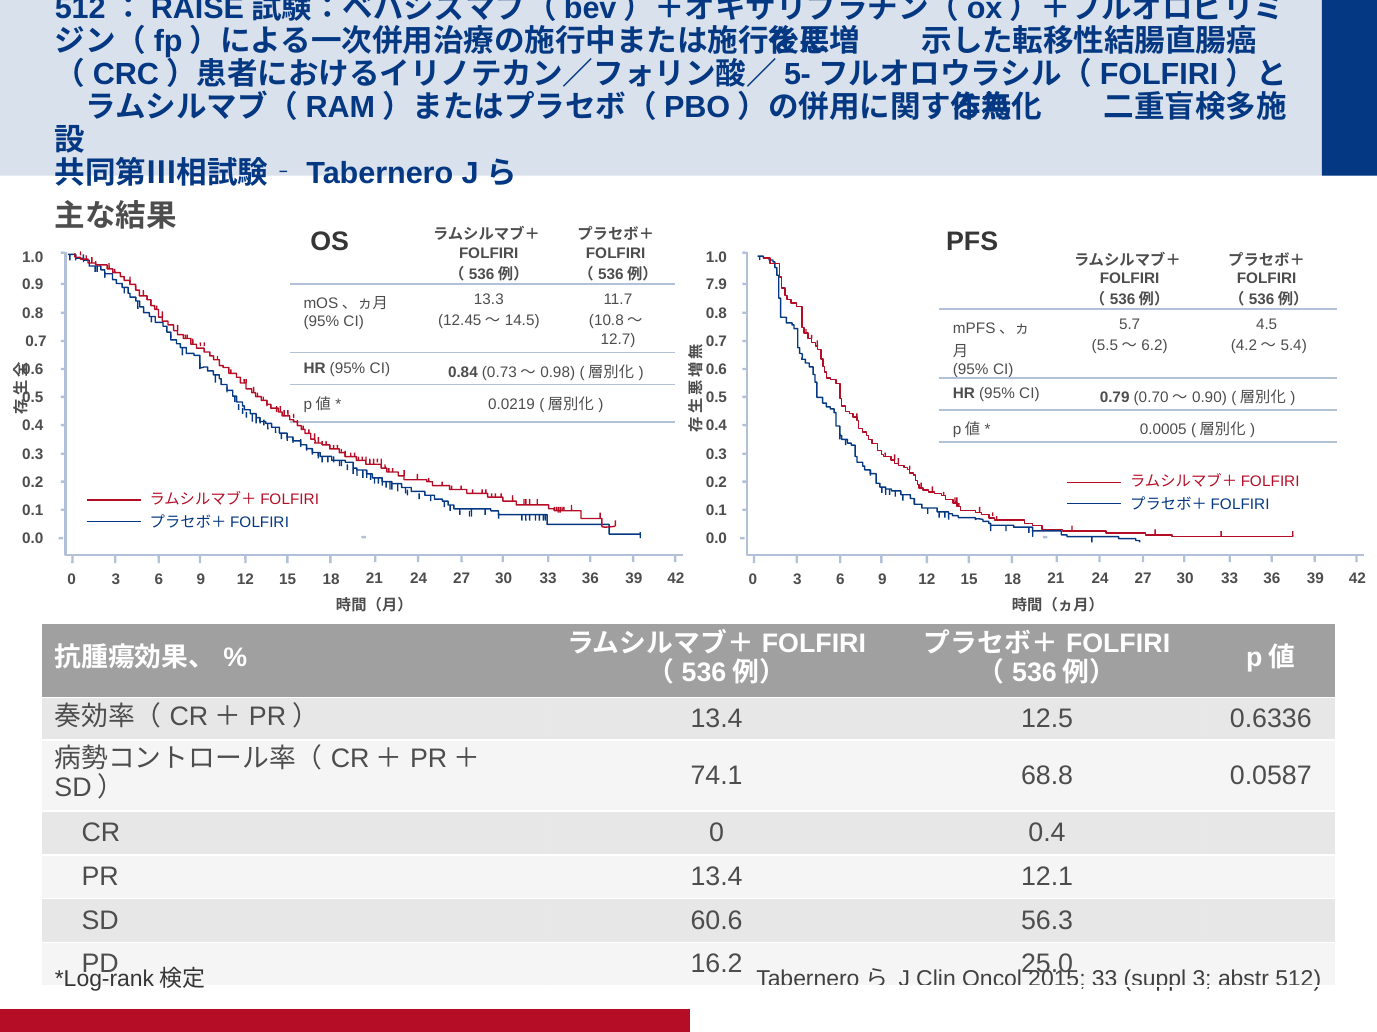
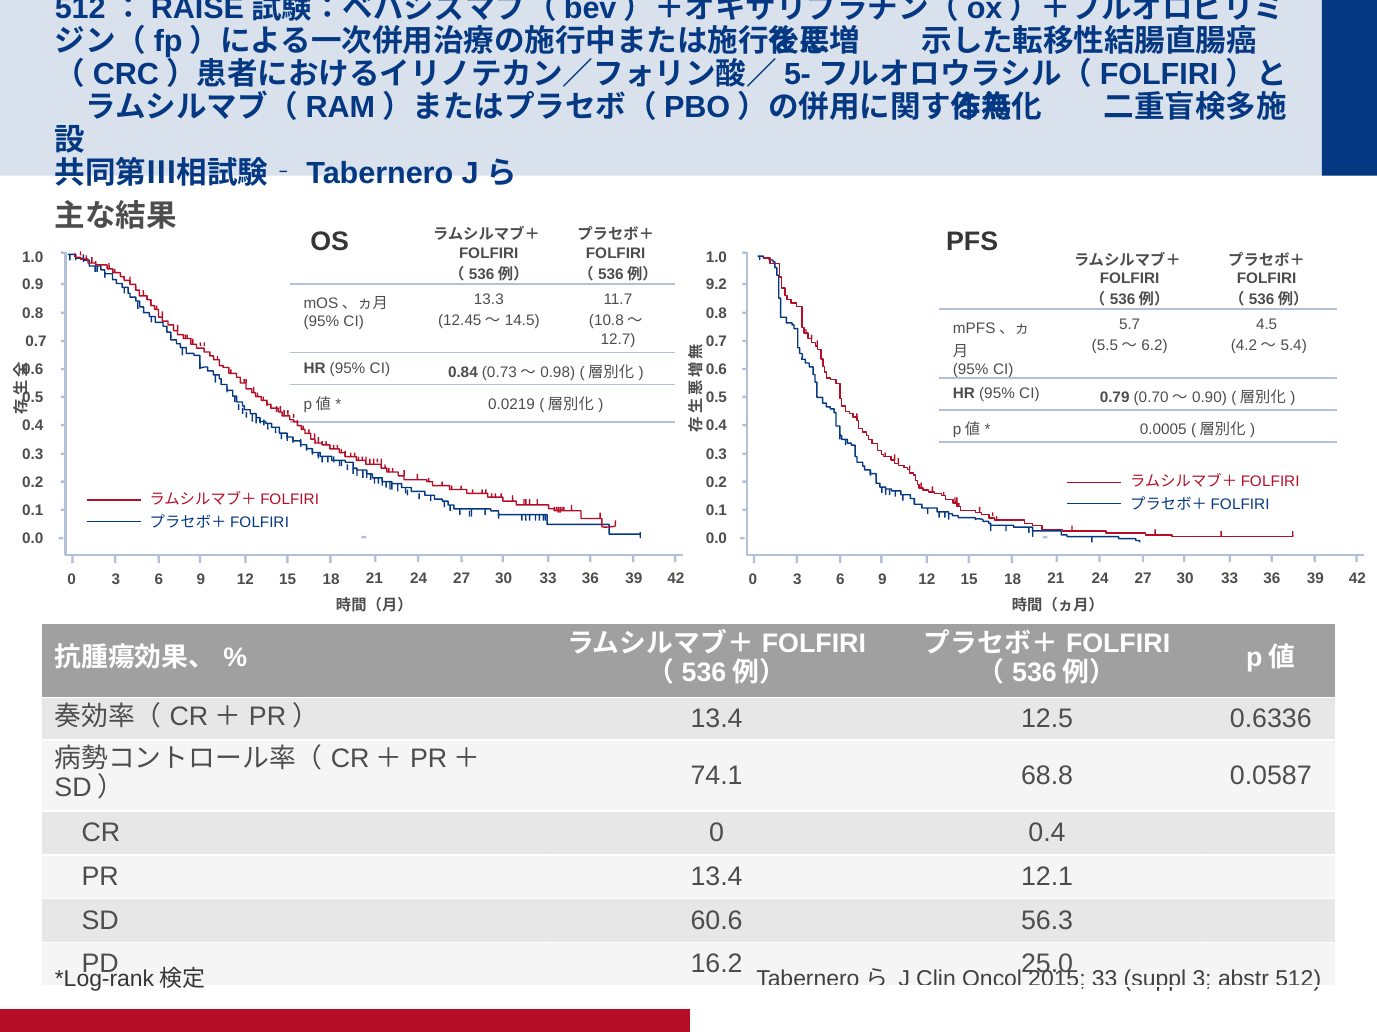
7.9: 7.9 -> 9.2
